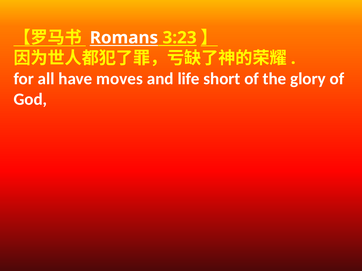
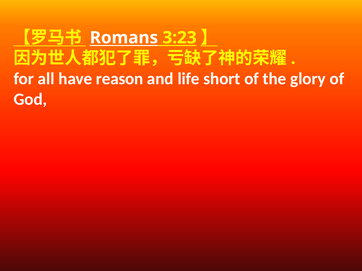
moves: moves -> reason
